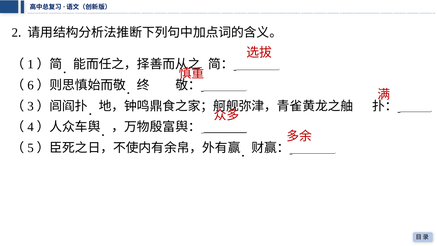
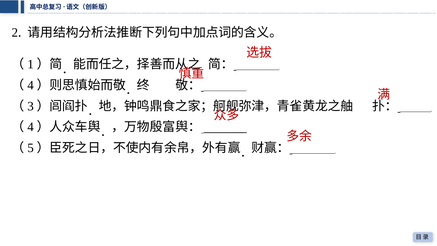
6 at (31, 85): 6 -> 4
